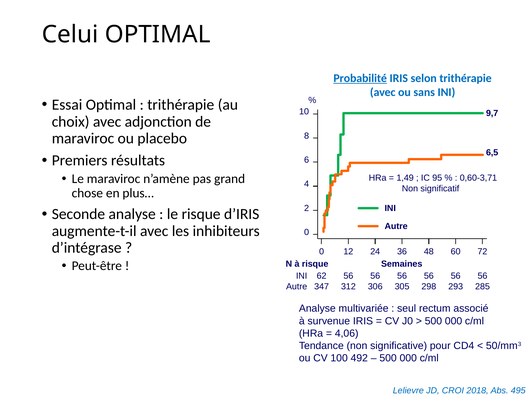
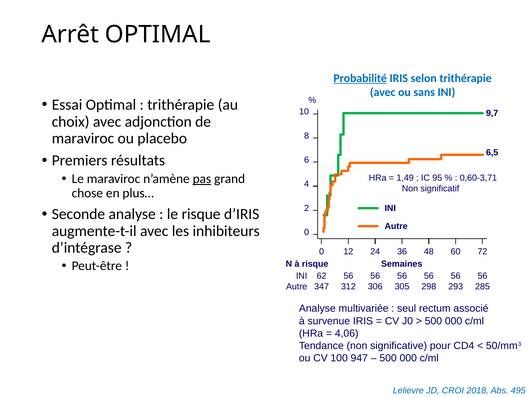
Celui: Celui -> Arrêt
pas underline: none -> present
492: 492 -> 947
